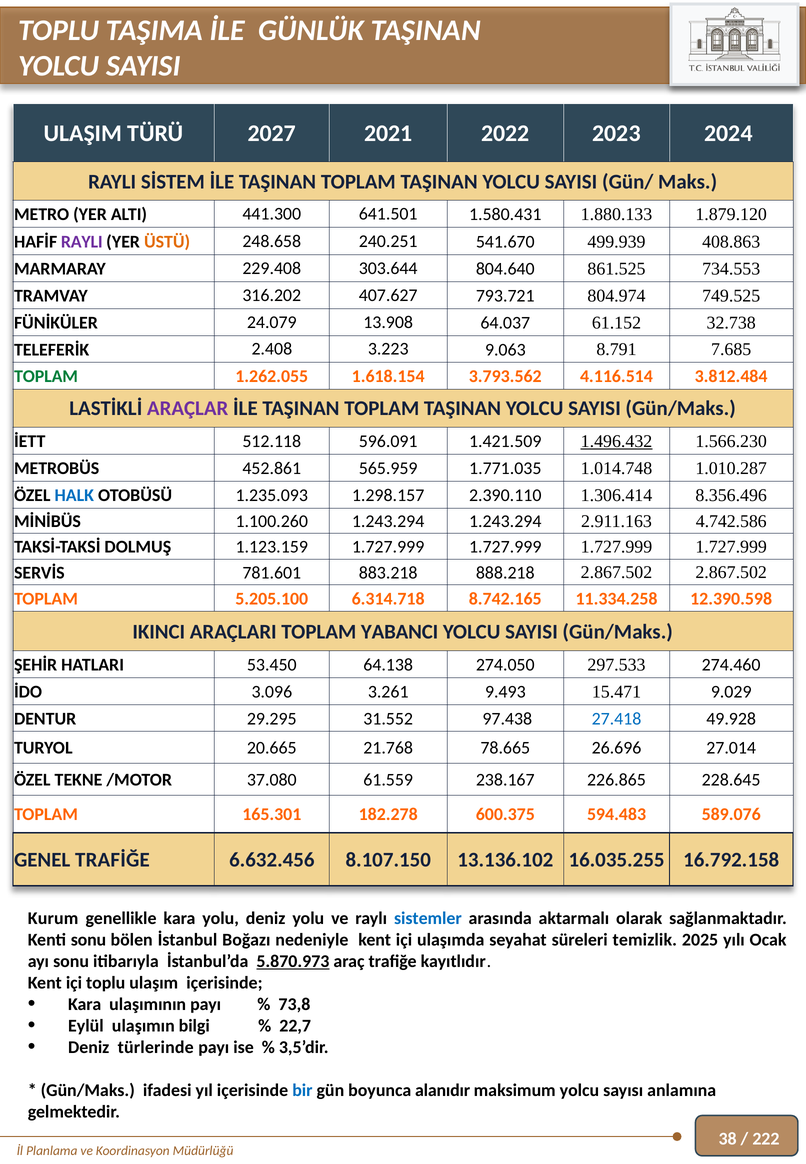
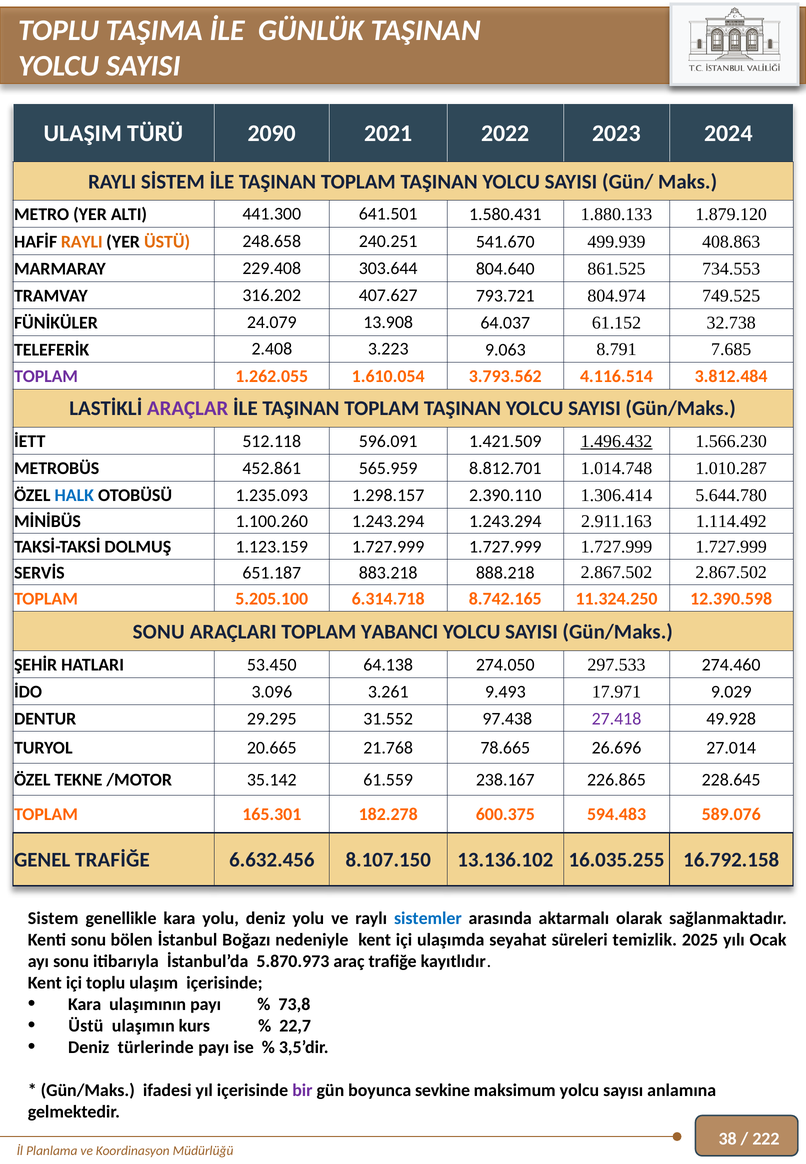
2027: 2027 -> 2090
RAYLI at (82, 242) colour: purple -> orange
TOPLAM at (46, 377) colour: green -> purple
1.618.154: 1.618.154 -> 1.610.054
1.771.035: 1.771.035 -> 8.812.701
8.356.496: 8.356.496 -> 5.644.780
4.742.586: 4.742.586 -> 1.114.492
781.601: 781.601 -> 651.187
11.334.258: 11.334.258 -> 11.324.250
IKINCI at (159, 632): IKINCI -> SONU
15.471: 15.471 -> 17.971
27.418 colour: blue -> purple
37.080: 37.080 -> 35.142
Kurum: Kurum -> Sistem
5.870.973 underline: present -> none
Eylül at (86, 1026): Eylül -> Üstü
bilgi: bilgi -> kurs
bir colour: blue -> purple
alanıdır: alanıdır -> sevkine
